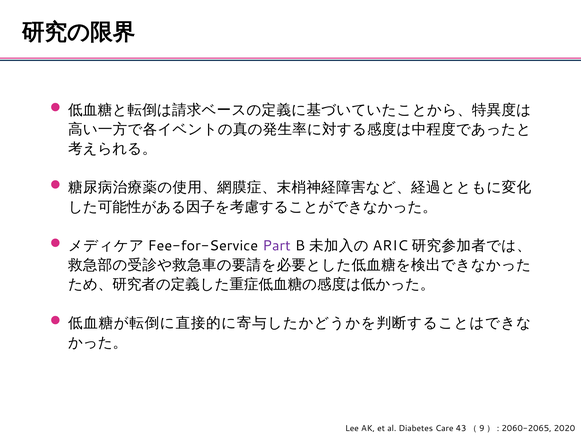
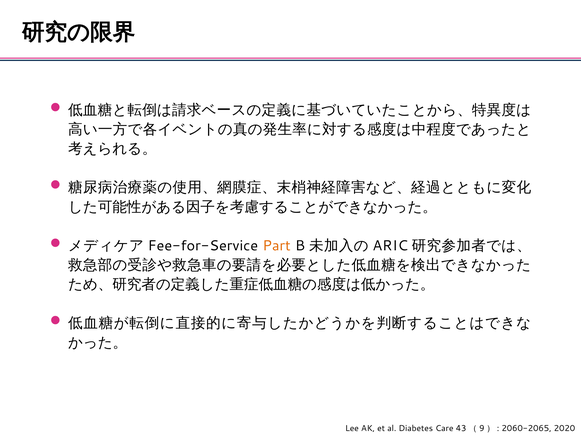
Part colour: purple -> orange
